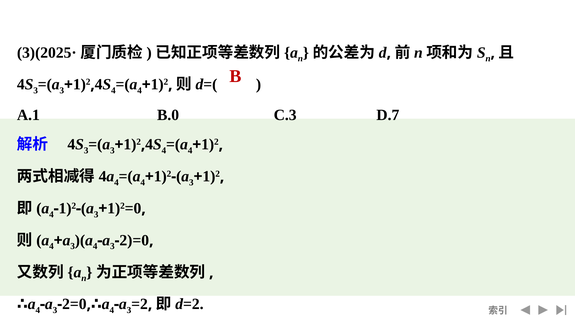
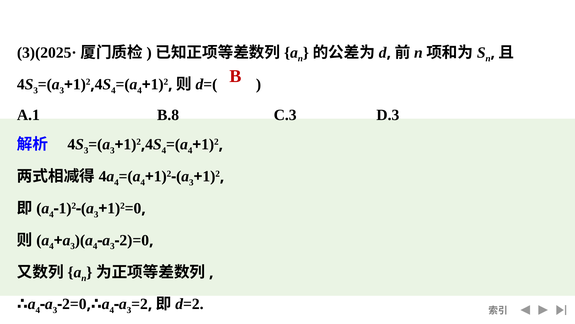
B.0: B.0 -> B.8
D.7: D.7 -> D.3
